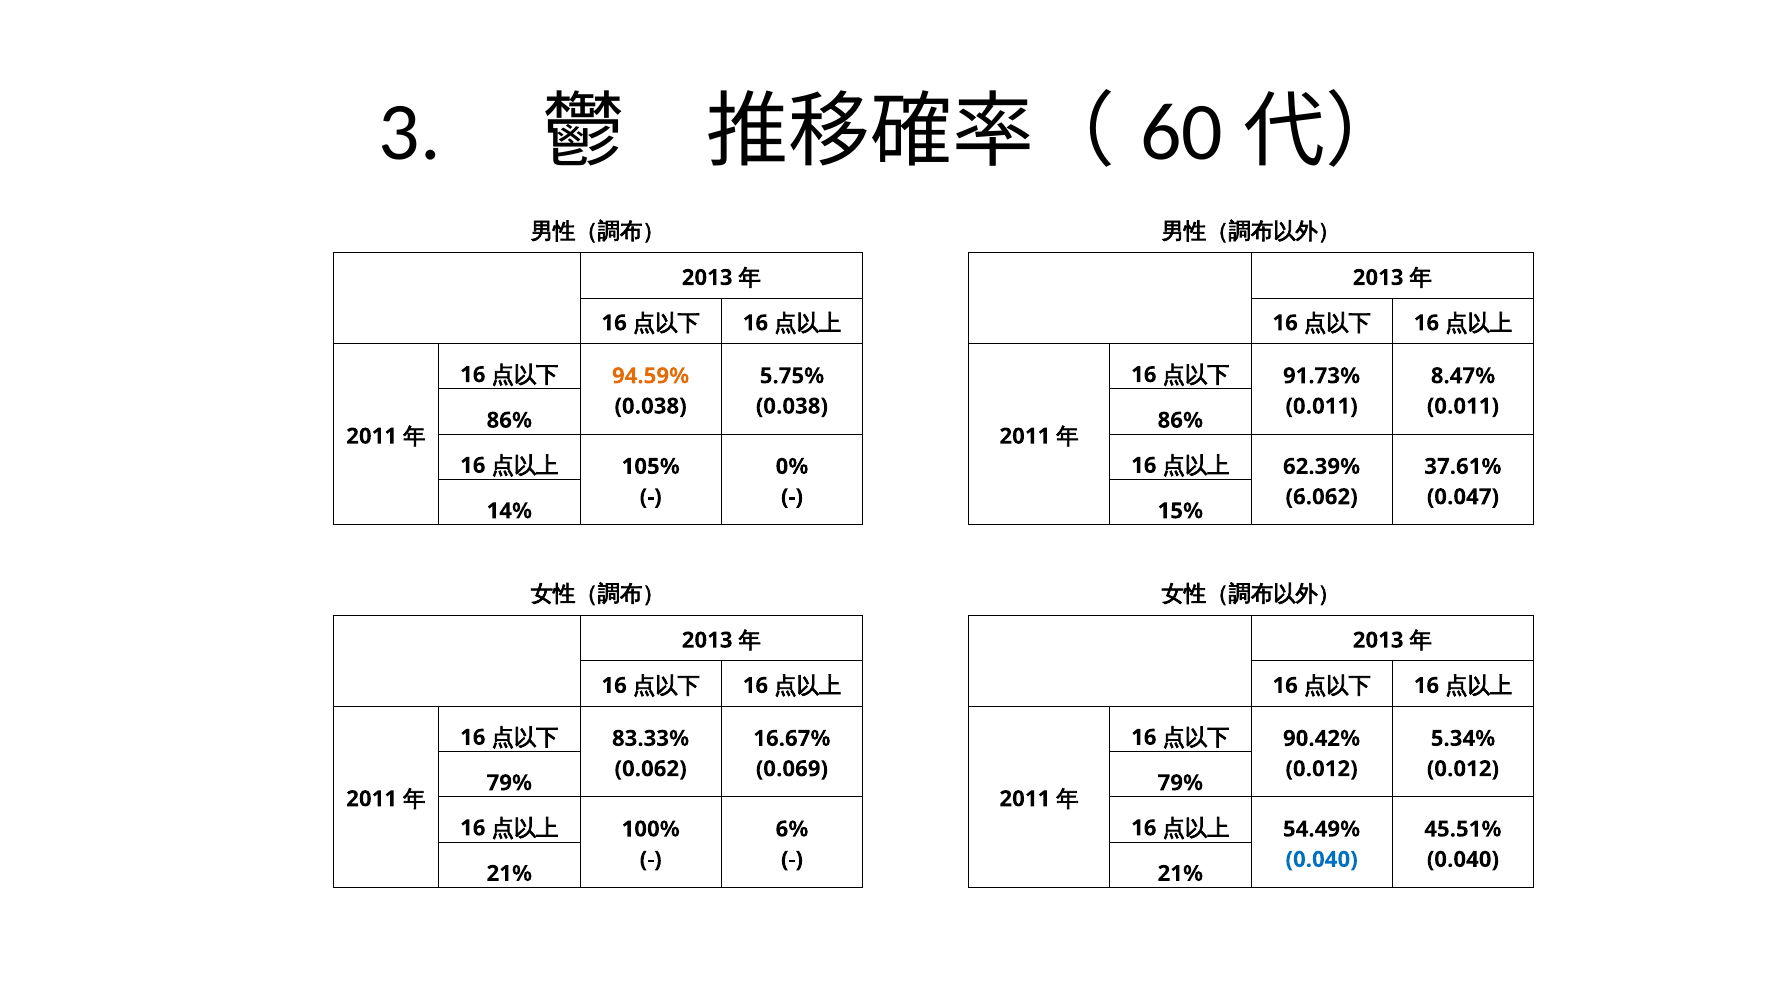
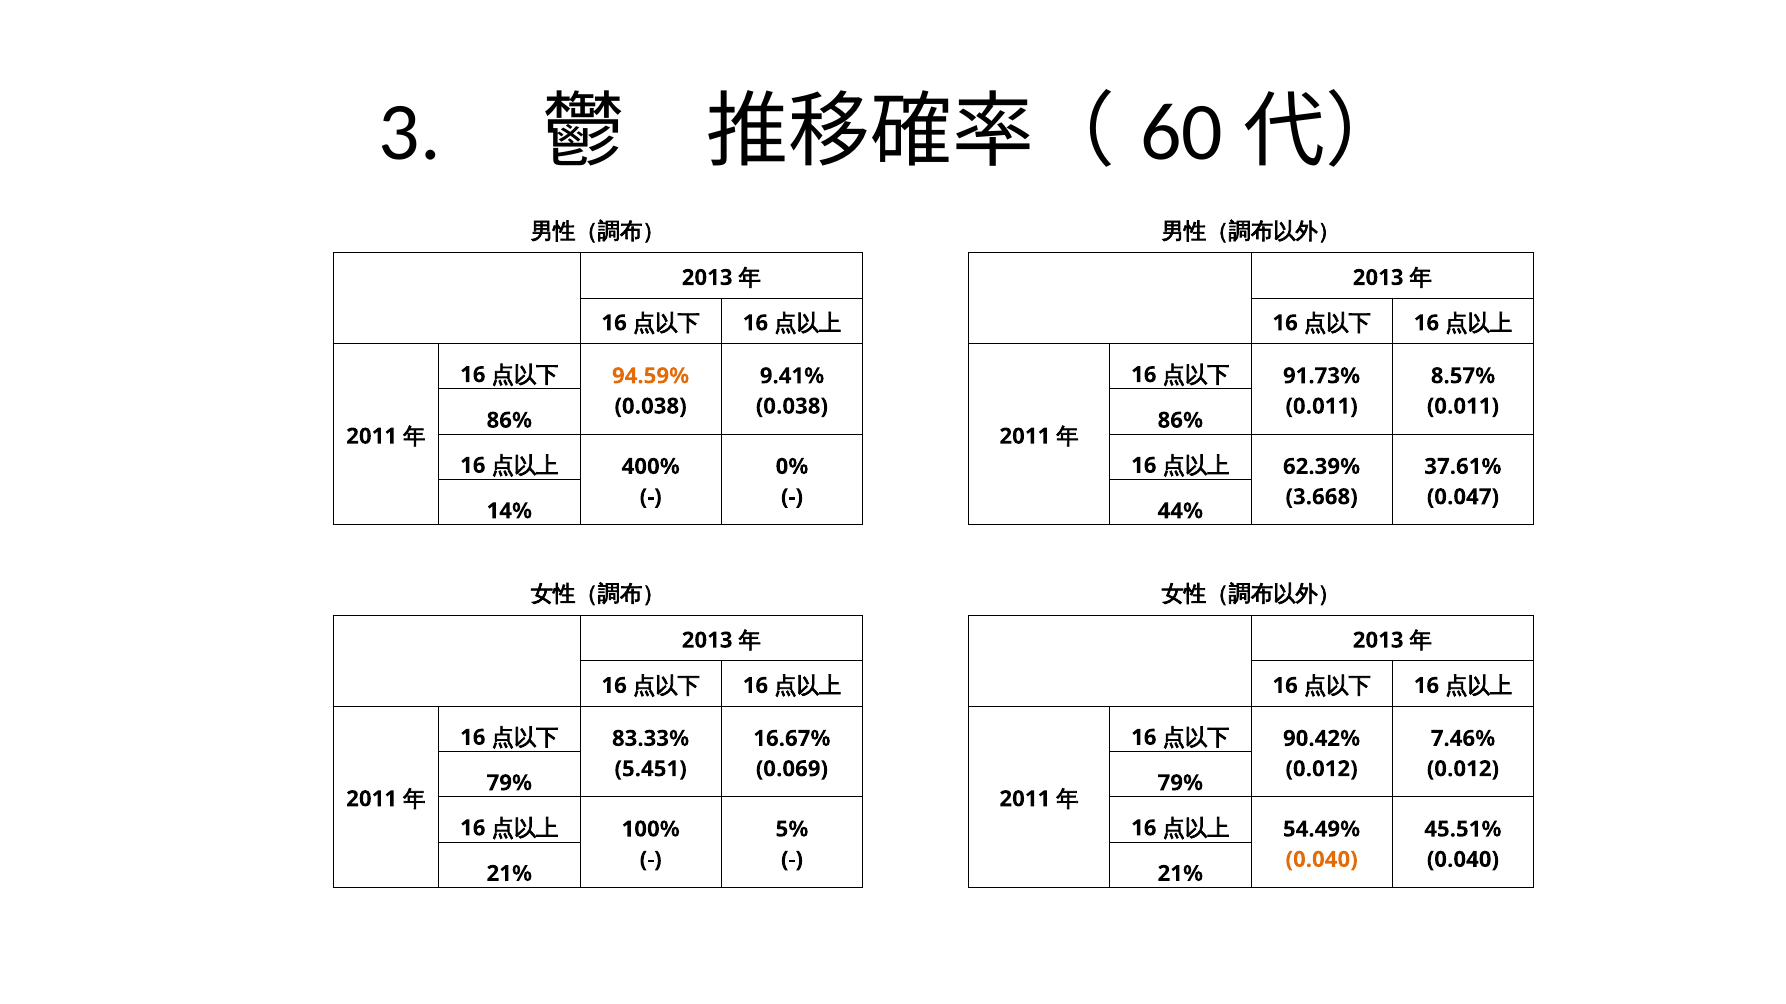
5.75%: 5.75% -> 9.41%
8.47%: 8.47% -> 8.57%
105%: 105% -> 400%
6.062: 6.062 -> 3.668
15%: 15% -> 44%
5.34%: 5.34% -> 7.46%
0.062: 0.062 -> 5.451
6%: 6% -> 5%
0.040 at (1322, 860) colour: blue -> orange
